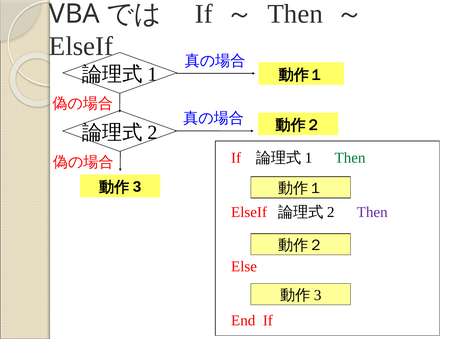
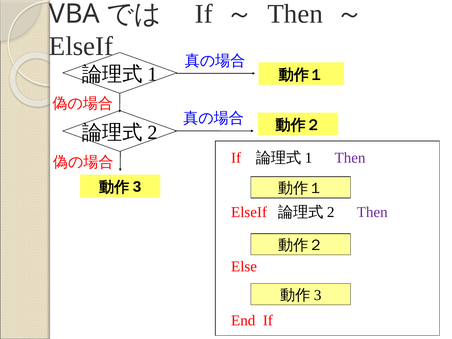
Then at (350, 158) colour: green -> purple
